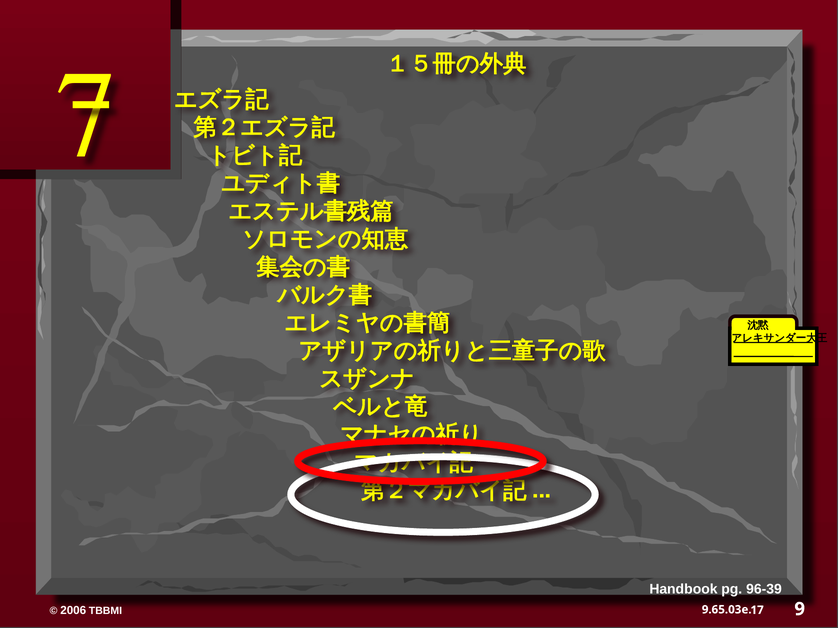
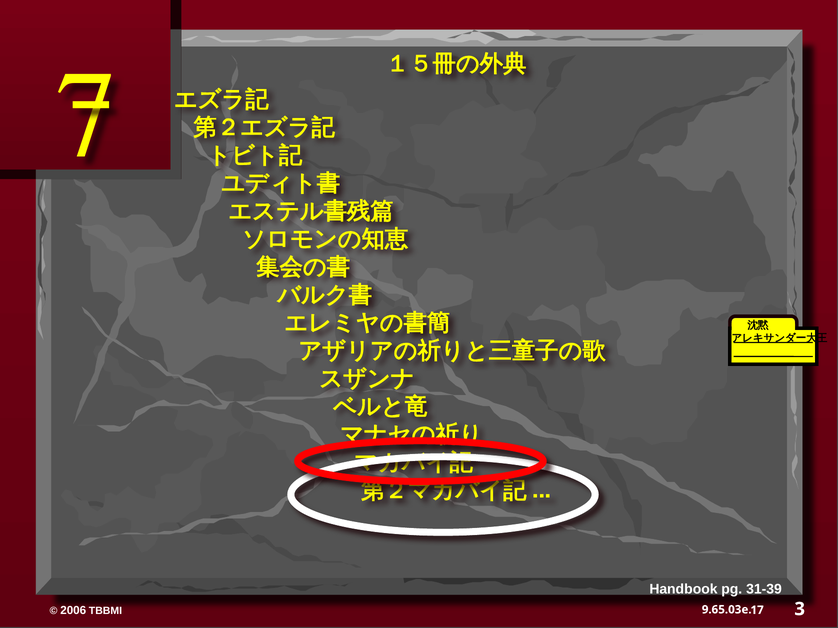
96-39: 96-39 -> 31-39
9: 9 -> 3
